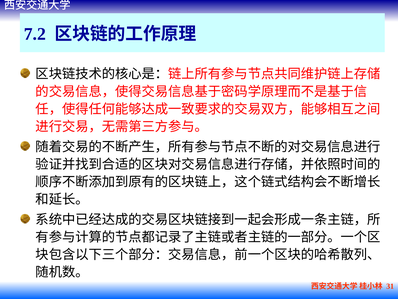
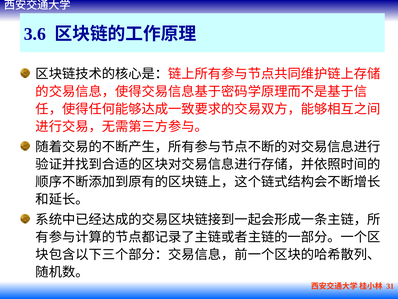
7.2: 7.2 -> 3.6
